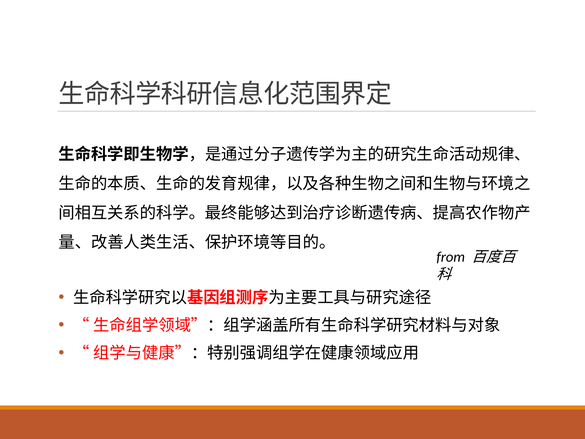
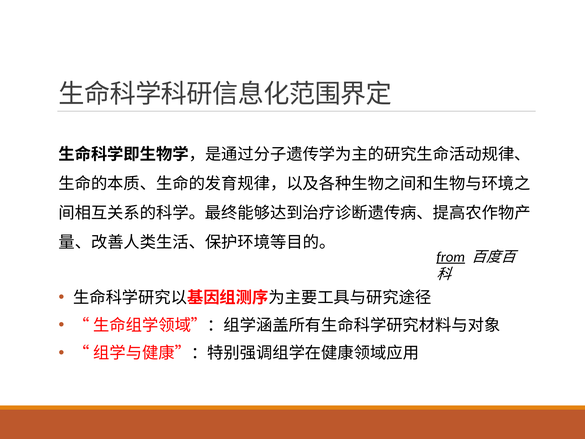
from underline: none -> present
